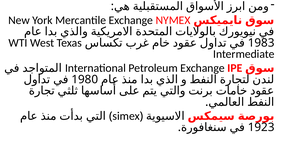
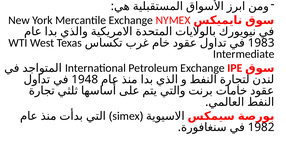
1980: 1980 -> 1948
1923: 1923 -> 1982
